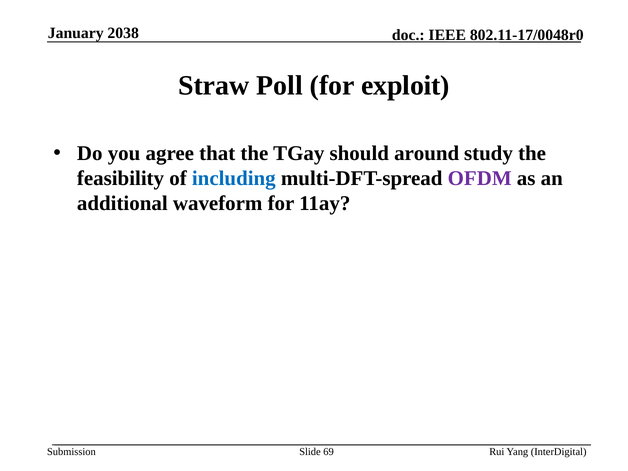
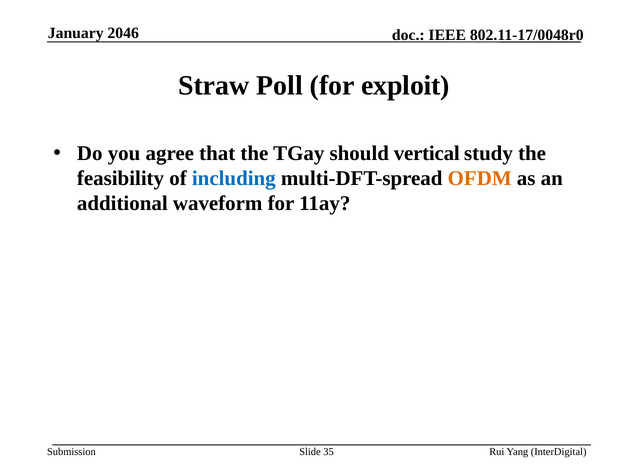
2038: 2038 -> 2046
around: around -> vertical
OFDM colour: purple -> orange
69: 69 -> 35
